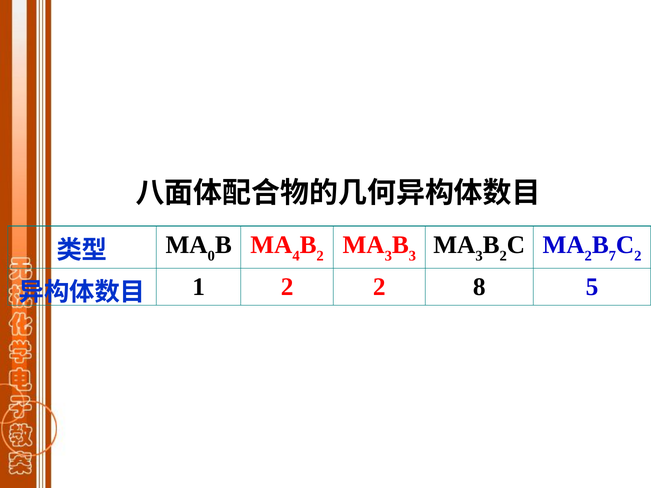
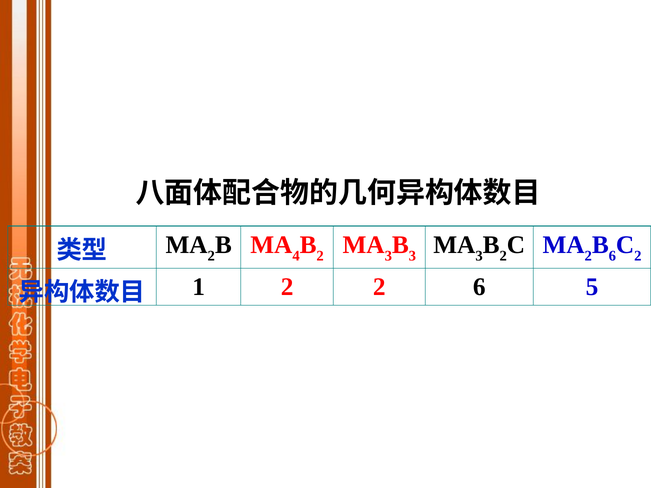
0 at (211, 256): 0 -> 2
7 at (612, 256): 7 -> 6
2 8: 8 -> 6
